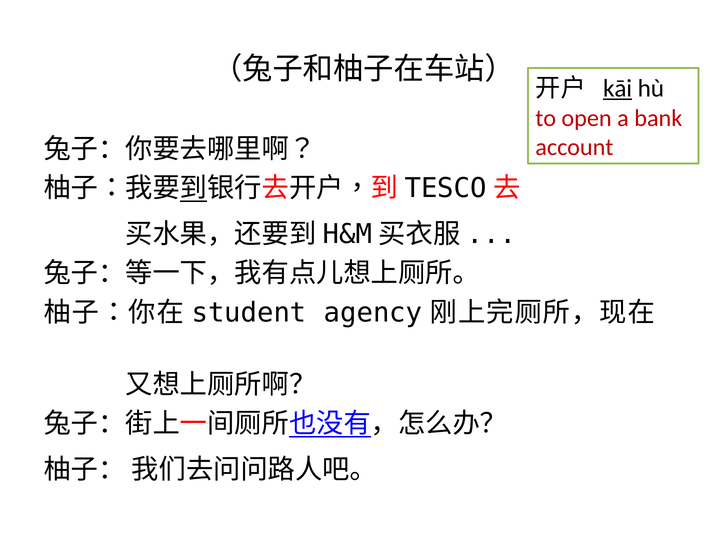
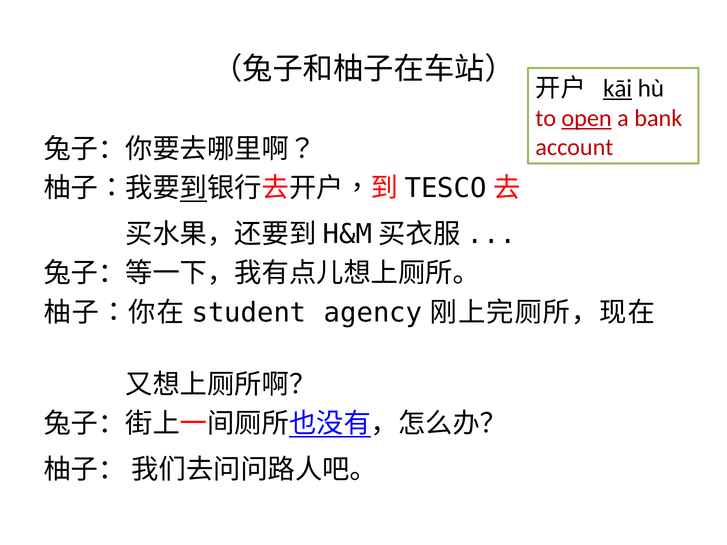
open underline: none -> present
